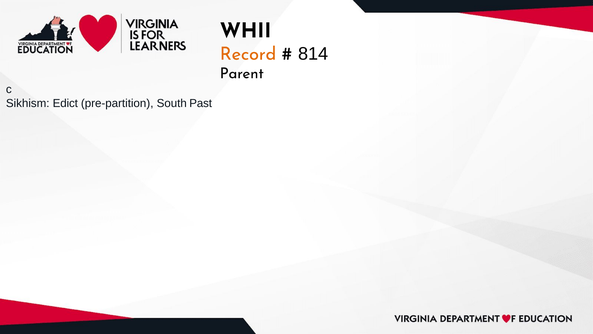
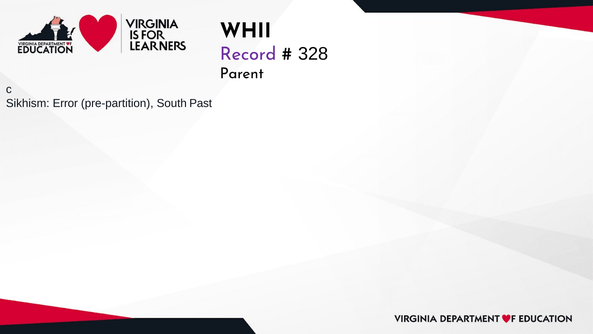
Record colour: orange -> purple
814: 814 -> 328
Edict: Edict -> Error
